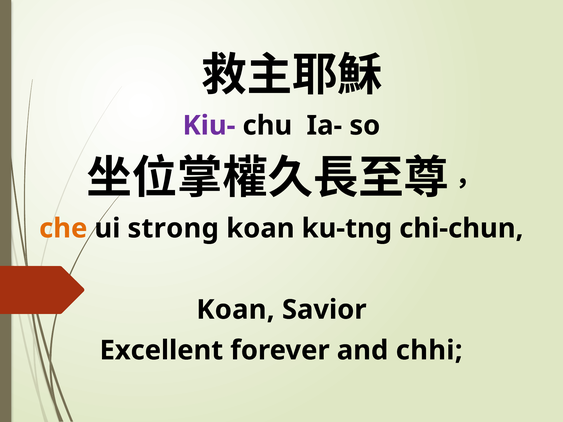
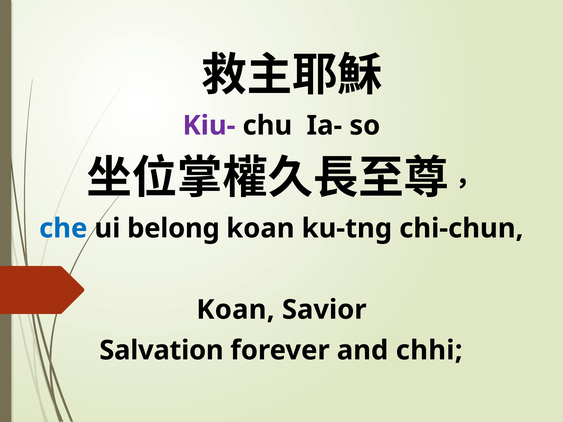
che colour: orange -> blue
strong: strong -> belong
Excellent: Excellent -> Salvation
